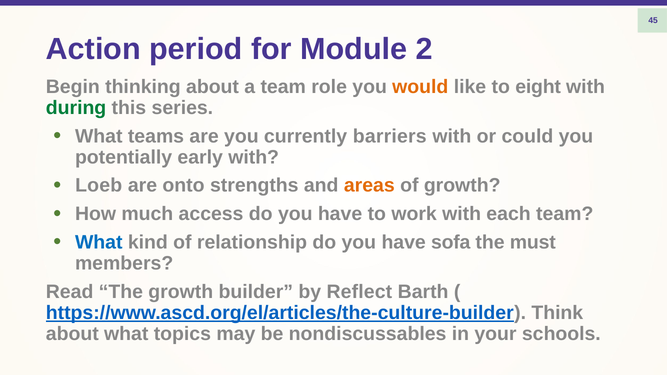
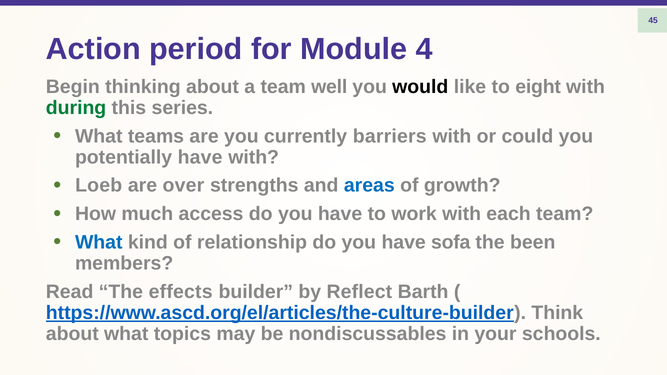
2: 2 -> 4
role: role -> well
would colour: orange -> black
potentially early: early -> have
onto: onto -> over
areas colour: orange -> blue
must: must -> been
The growth: growth -> effects
